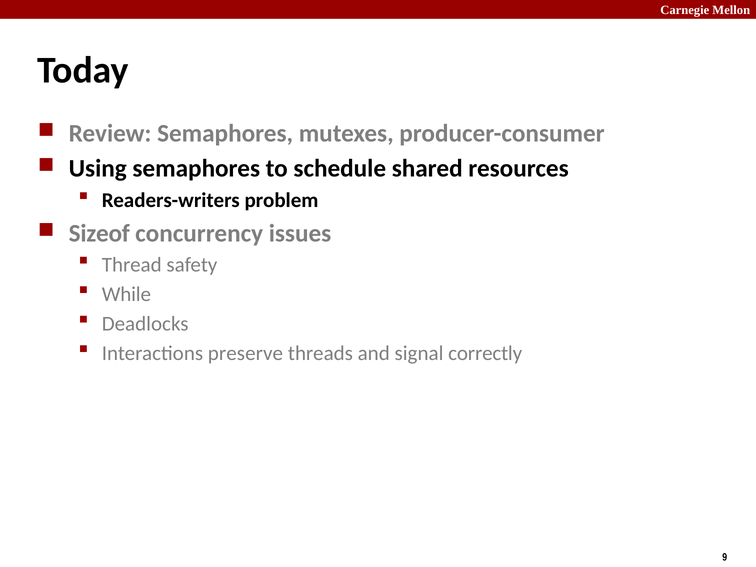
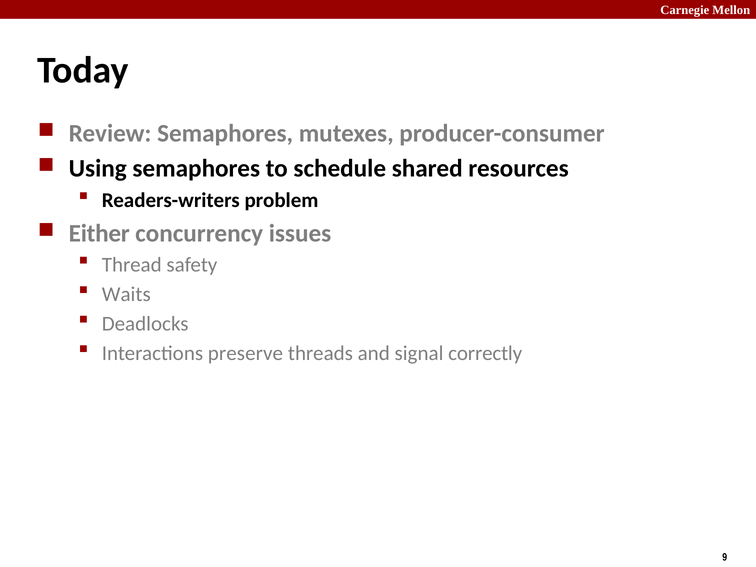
Sizeof: Sizeof -> Either
While: While -> Waits
